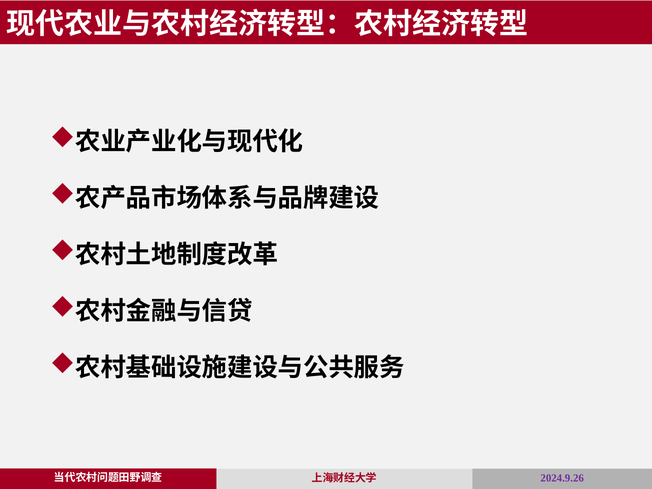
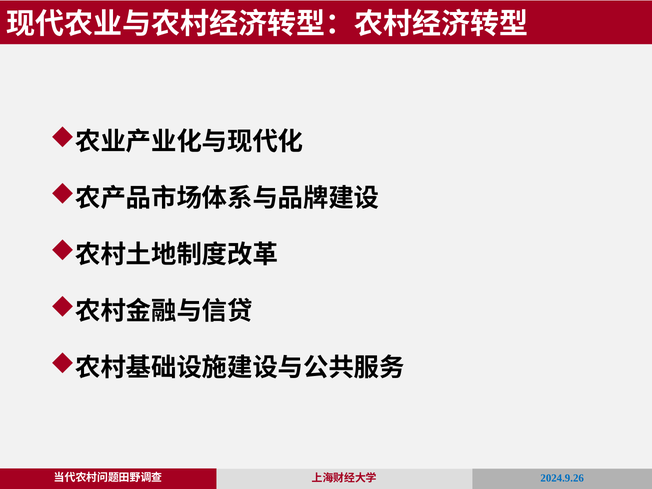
2024.9.26 colour: purple -> blue
